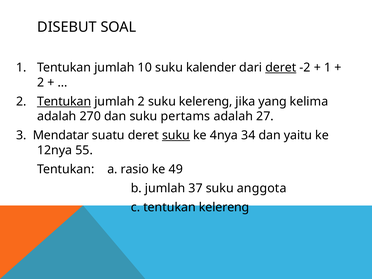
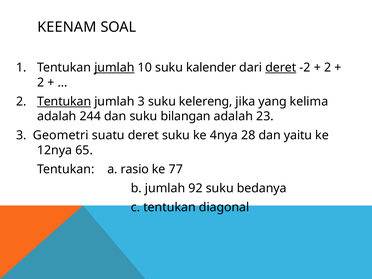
DISEBUT: DISEBUT -> KEENAM
jumlah at (114, 68) underline: none -> present
1 at (328, 68): 1 -> 2
jumlah 2: 2 -> 3
270: 270 -> 244
pertams: pertams -> bilangan
27: 27 -> 23
Mendatar: Mendatar -> Geometri
suku at (176, 135) underline: present -> none
34: 34 -> 28
55: 55 -> 65
49: 49 -> 77
37: 37 -> 92
anggota: anggota -> bedanya
tentukan kelereng: kelereng -> diagonal
